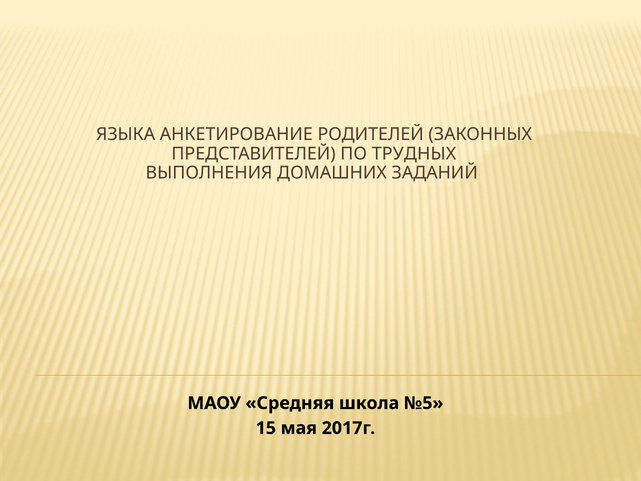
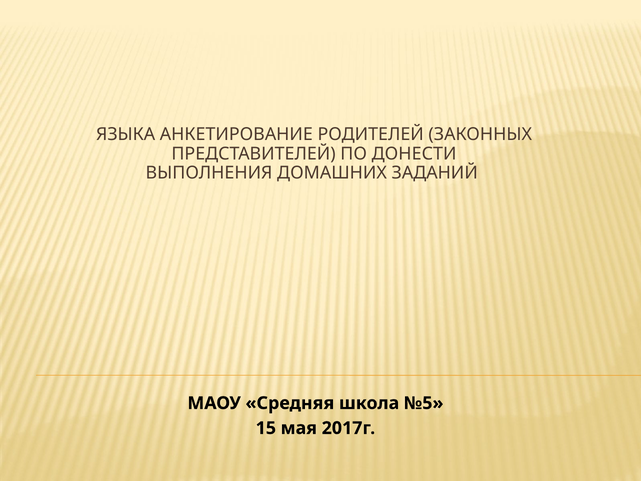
ТРУДНЫХ: ТРУДНЫХ -> ДОНЕСТИ
